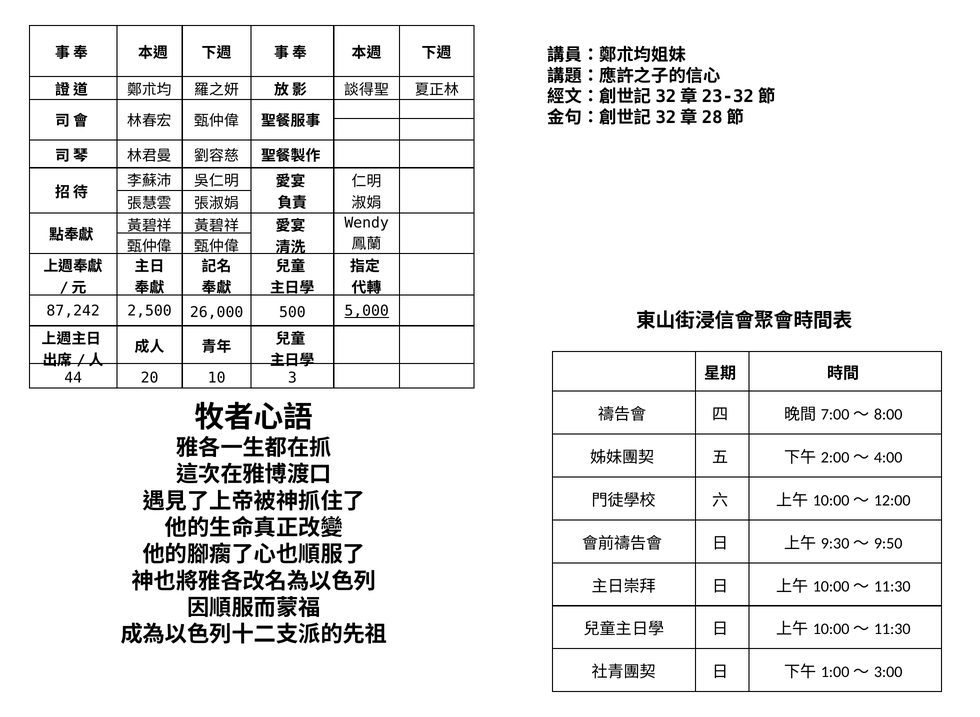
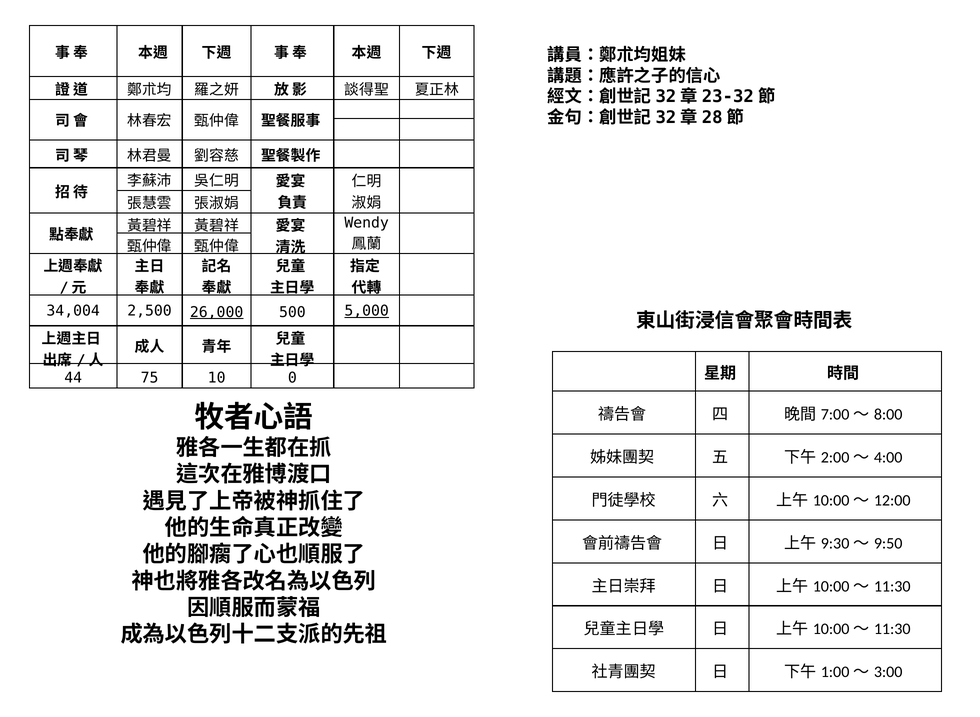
87,242: 87,242 -> 34,004
26,000 underline: none -> present
20: 20 -> 75
3: 3 -> 0
